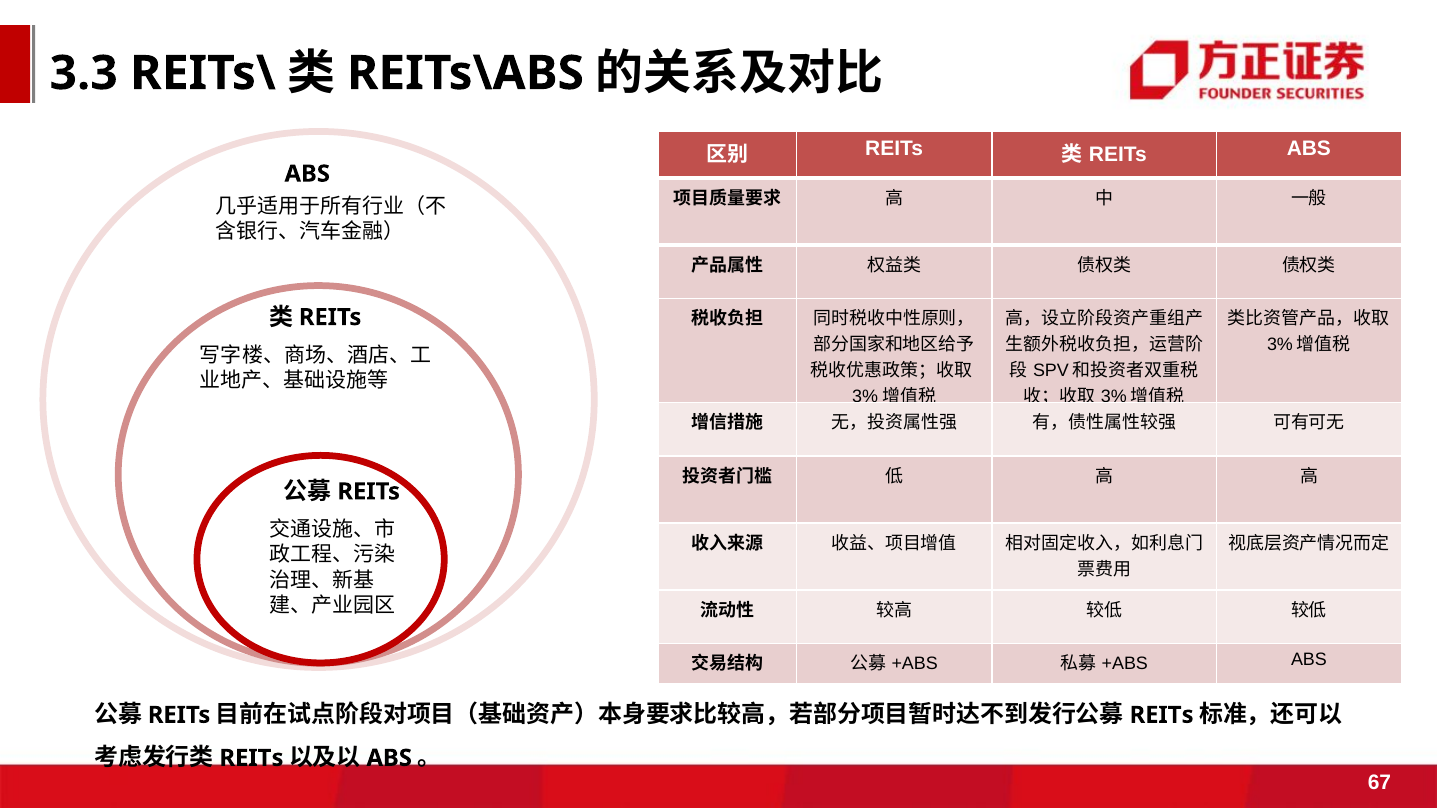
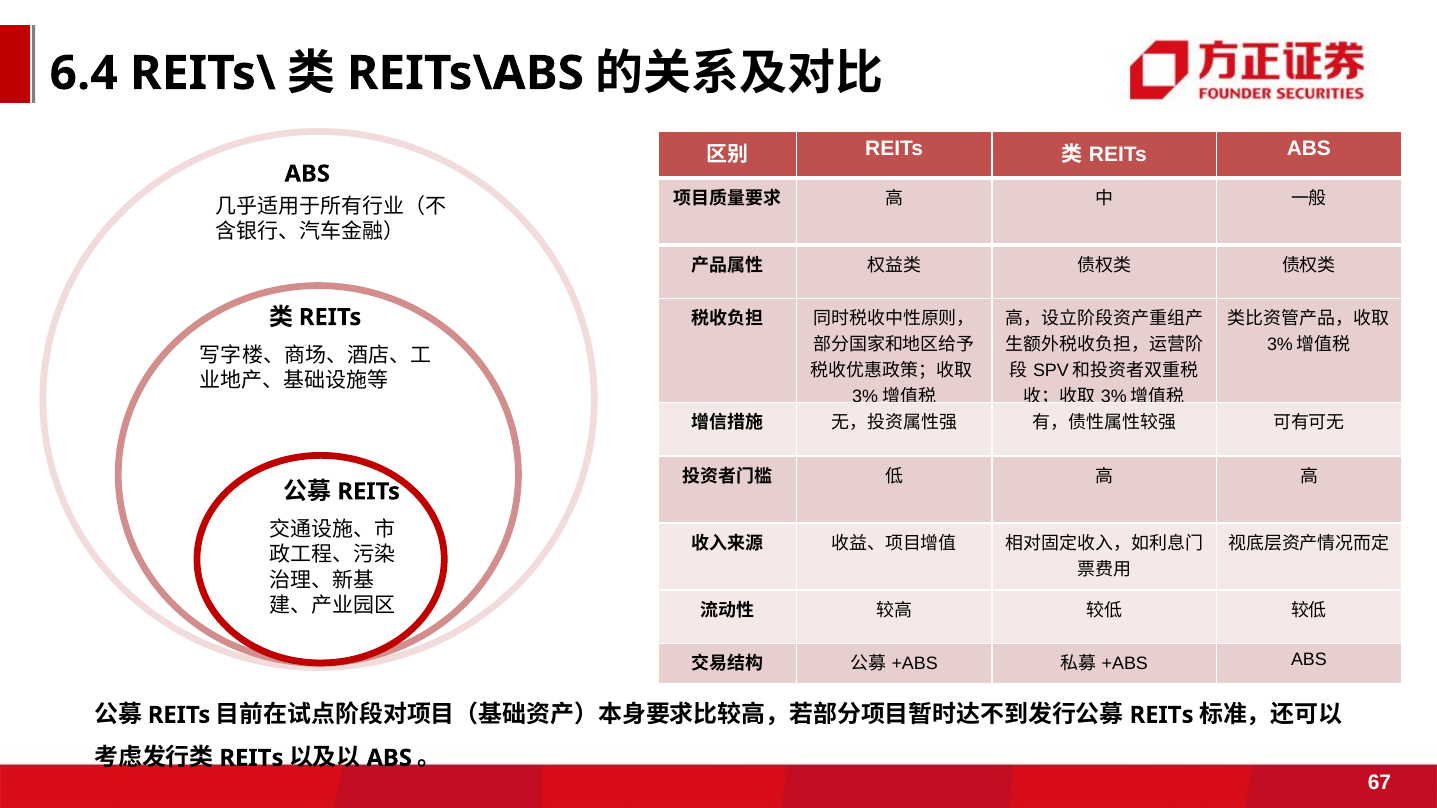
3.3: 3.3 -> 6.4
